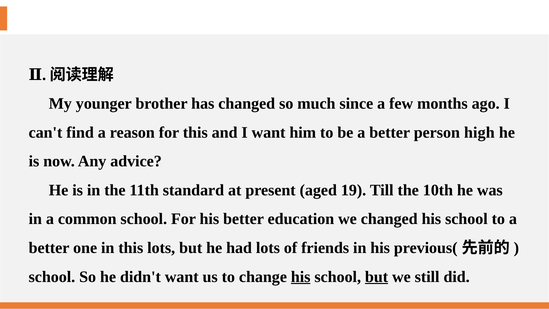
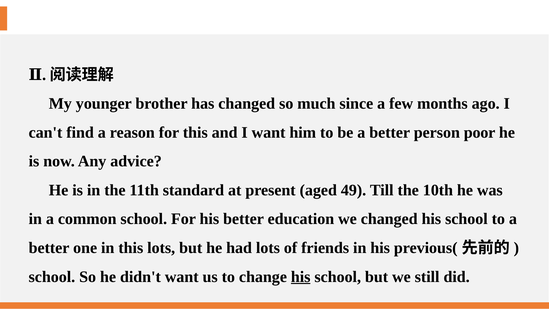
high: high -> poor
19: 19 -> 49
but at (377, 277) underline: present -> none
